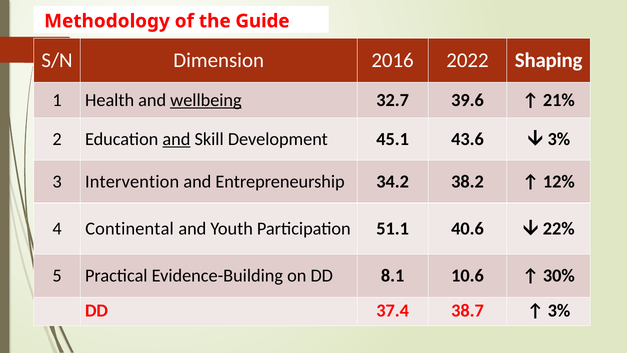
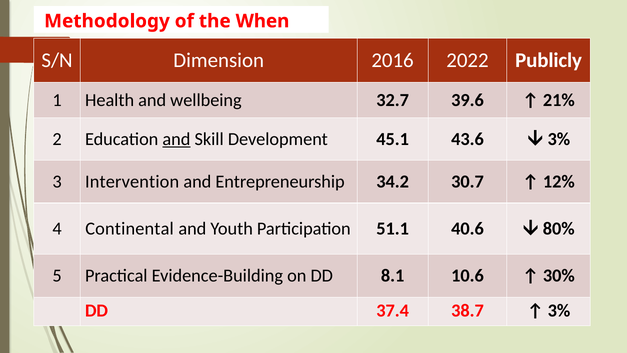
Guide: Guide -> When
Shaping: Shaping -> Publicly
wellbeing underline: present -> none
38.2: 38.2 -> 30.7
22%: 22% -> 80%
